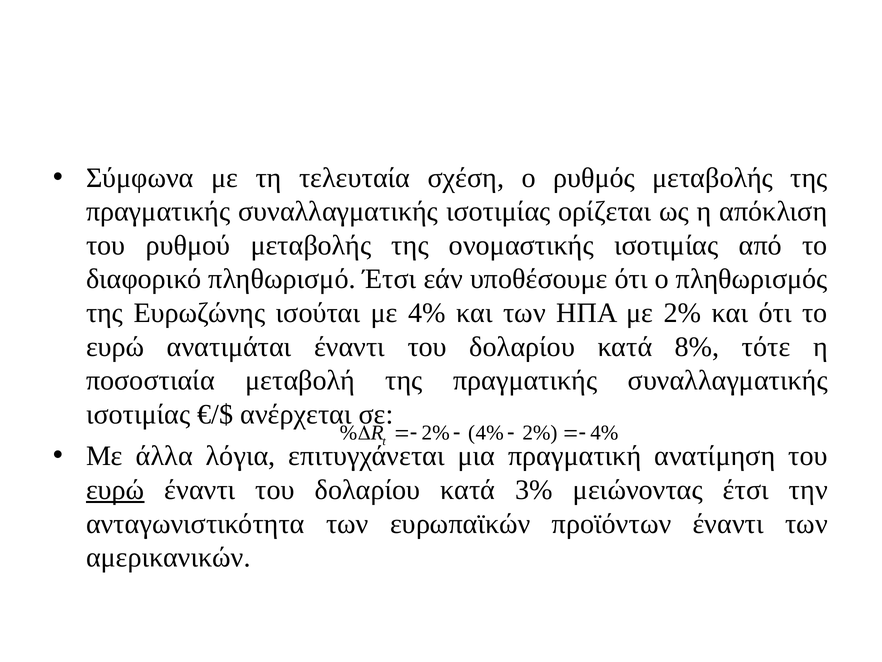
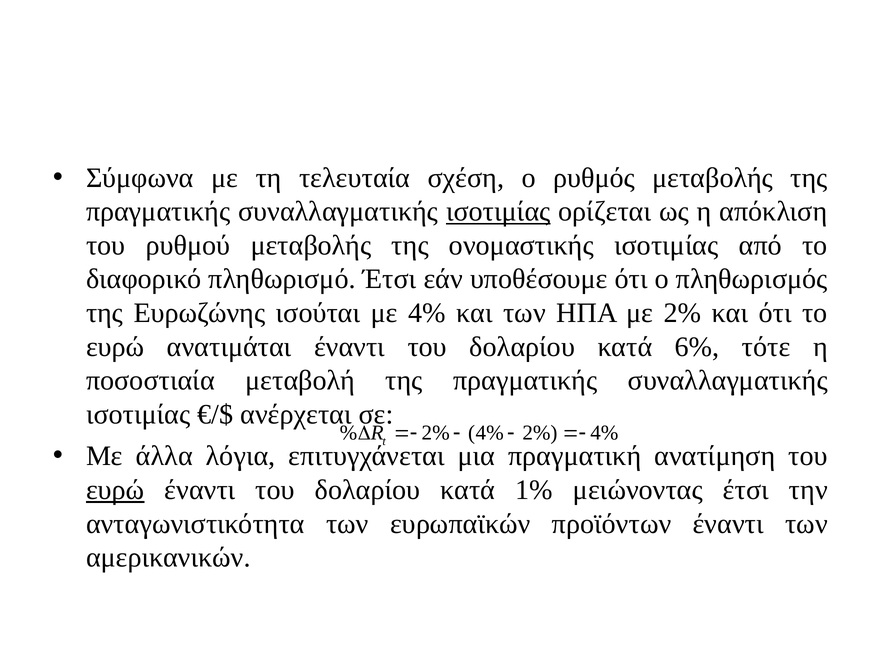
ισοτιμίας at (498, 211) underline: none -> present
8%: 8% -> 6%
3%: 3% -> 1%
